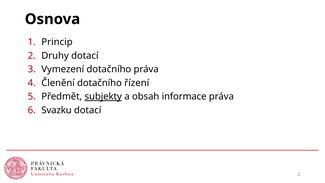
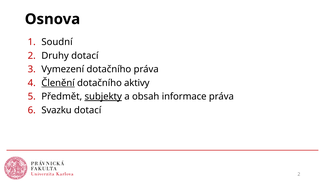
Princip: Princip -> Soudní
Členění underline: none -> present
řízení: řízení -> aktivy
